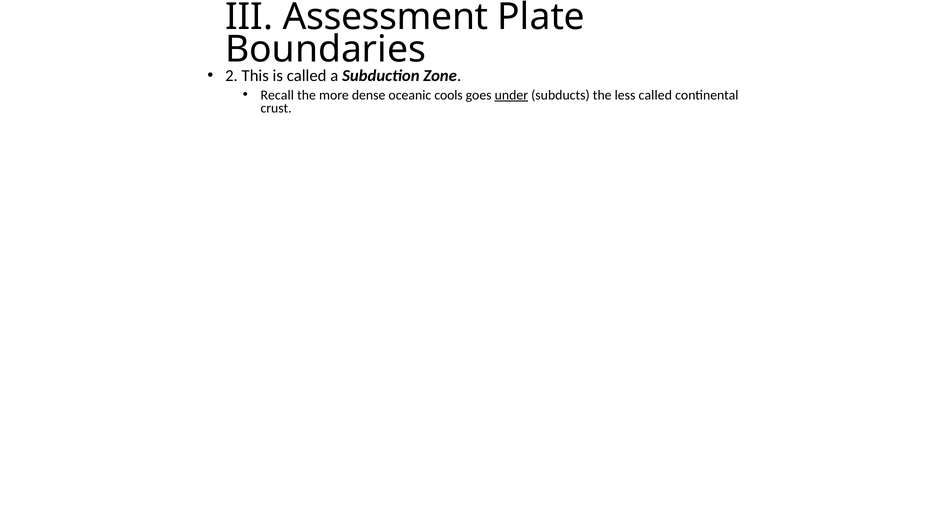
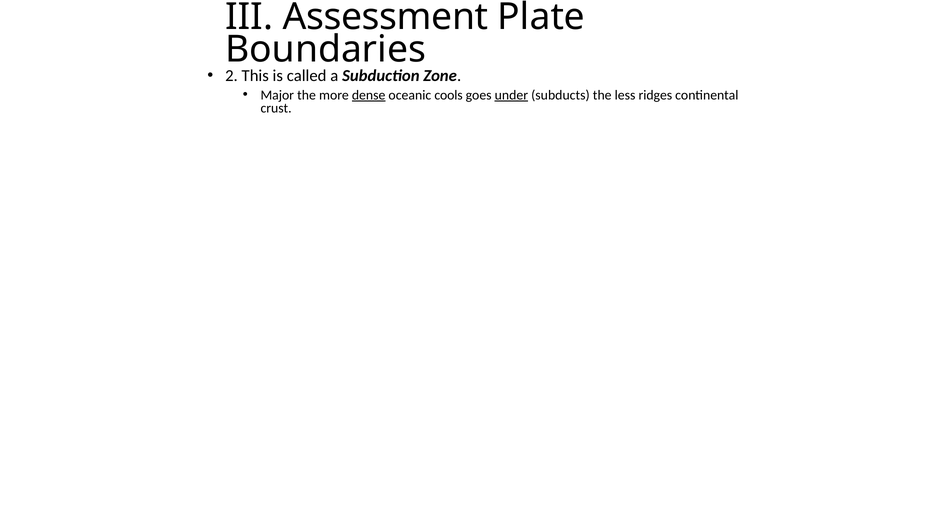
Recall: Recall -> Major
dense underline: none -> present
less called: called -> ridges
